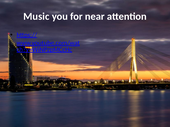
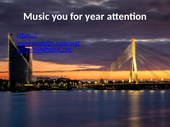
near: near -> year
